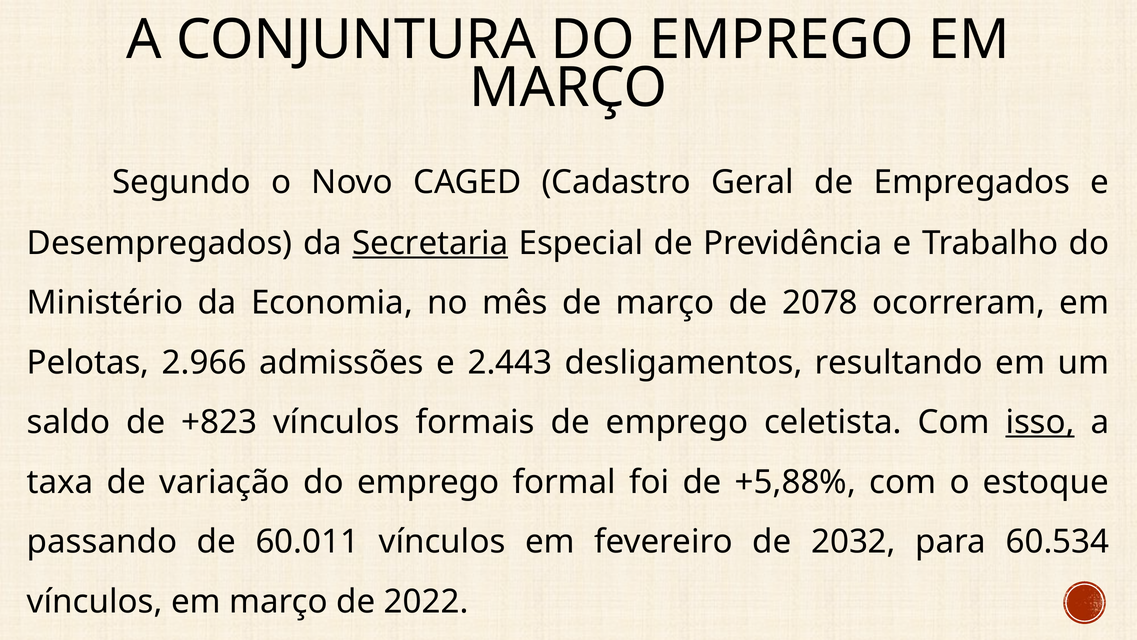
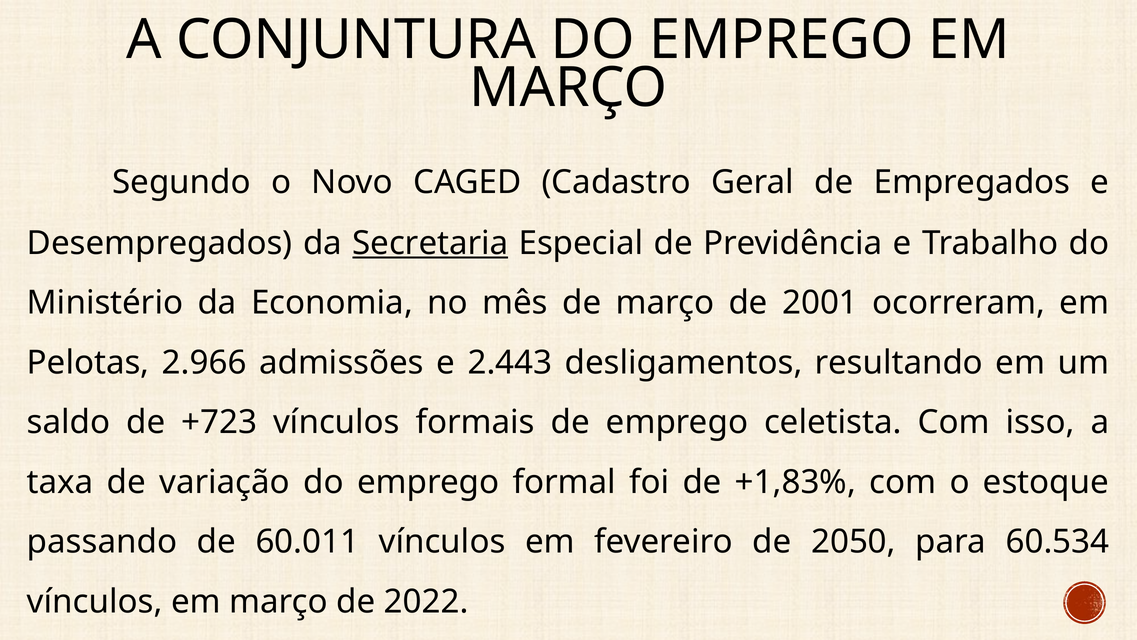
2078: 2078 -> 2001
+823: +823 -> +723
isso underline: present -> none
+5,88%: +5,88% -> +1,83%
2032: 2032 -> 2050
